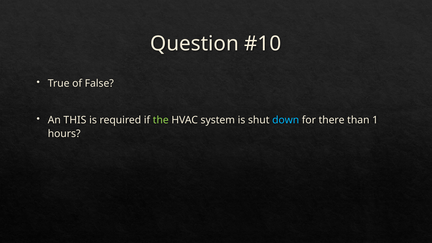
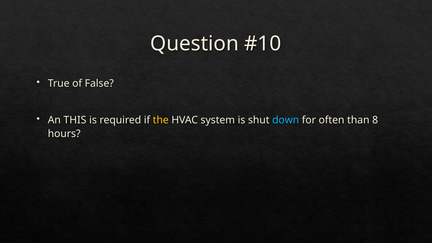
the colour: light green -> yellow
there: there -> often
1: 1 -> 8
